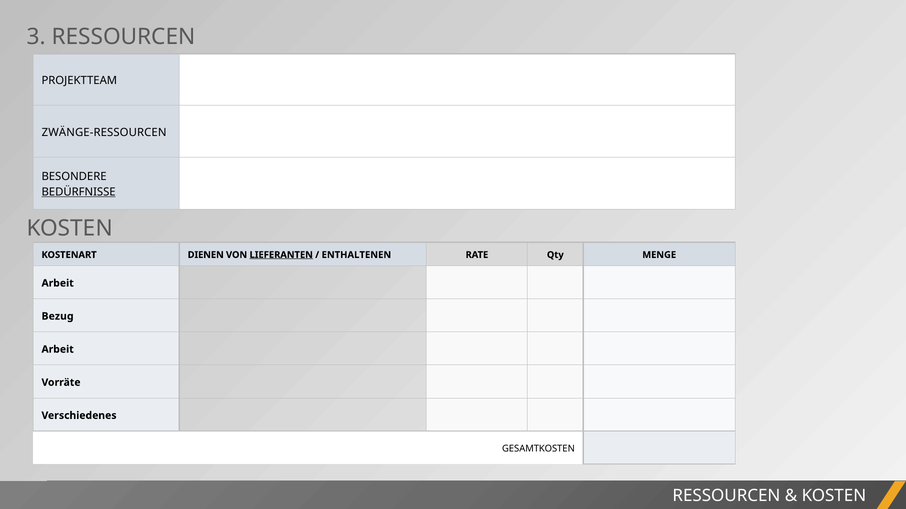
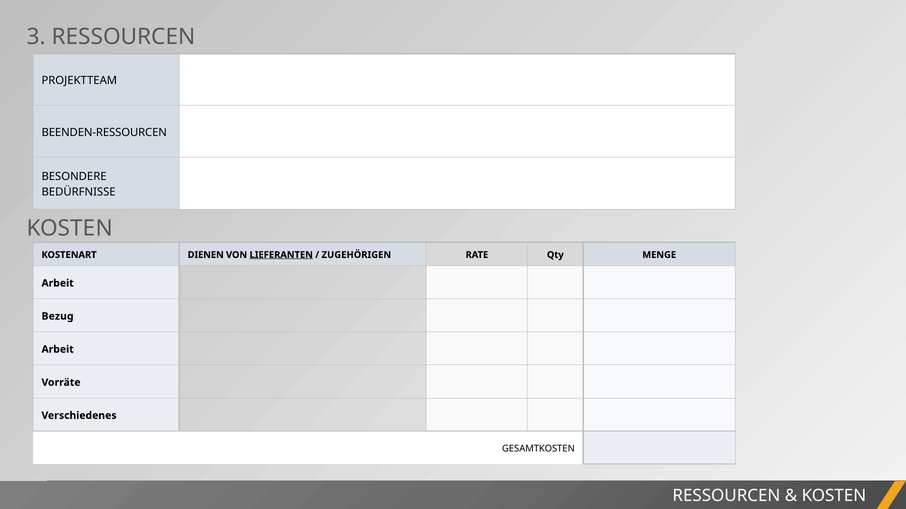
ZWÄNGE-RESSOURCEN: ZWÄNGE-RESSOURCEN -> BEENDEN-RESSOURCEN
BEDÜRFNISSE underline: present -> none
ENTHALTENEN: ENTHALTENEN -> ZUGEHÖRIGEN
